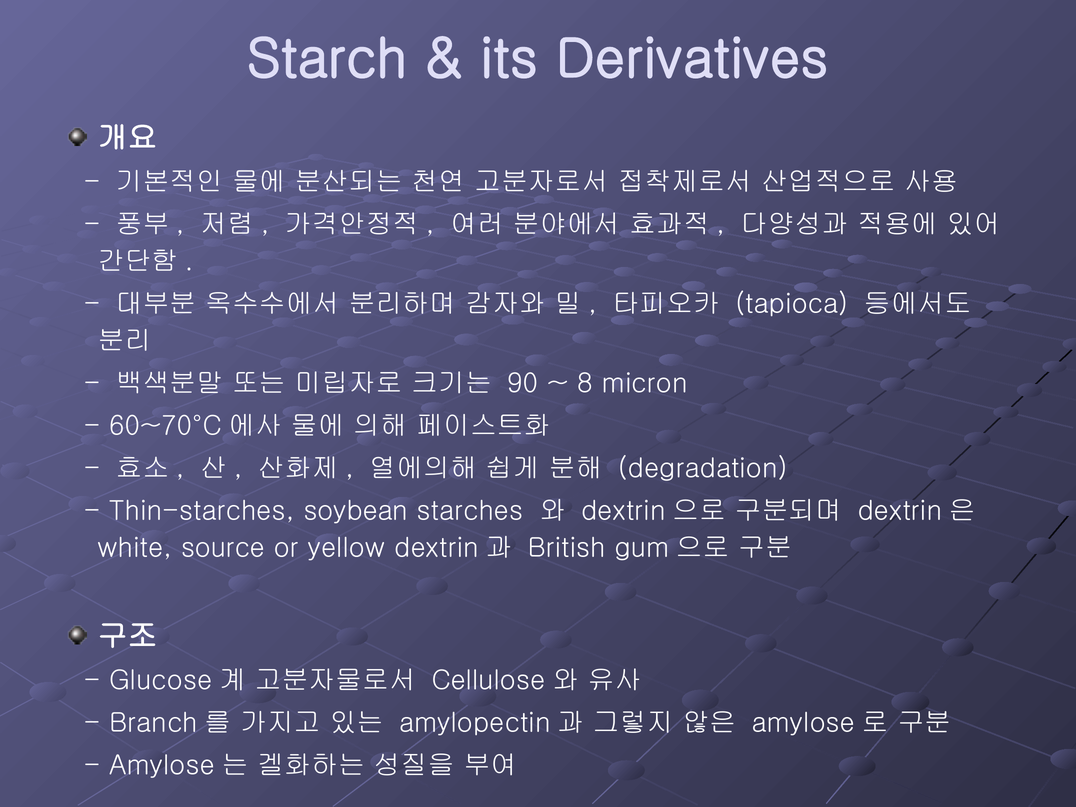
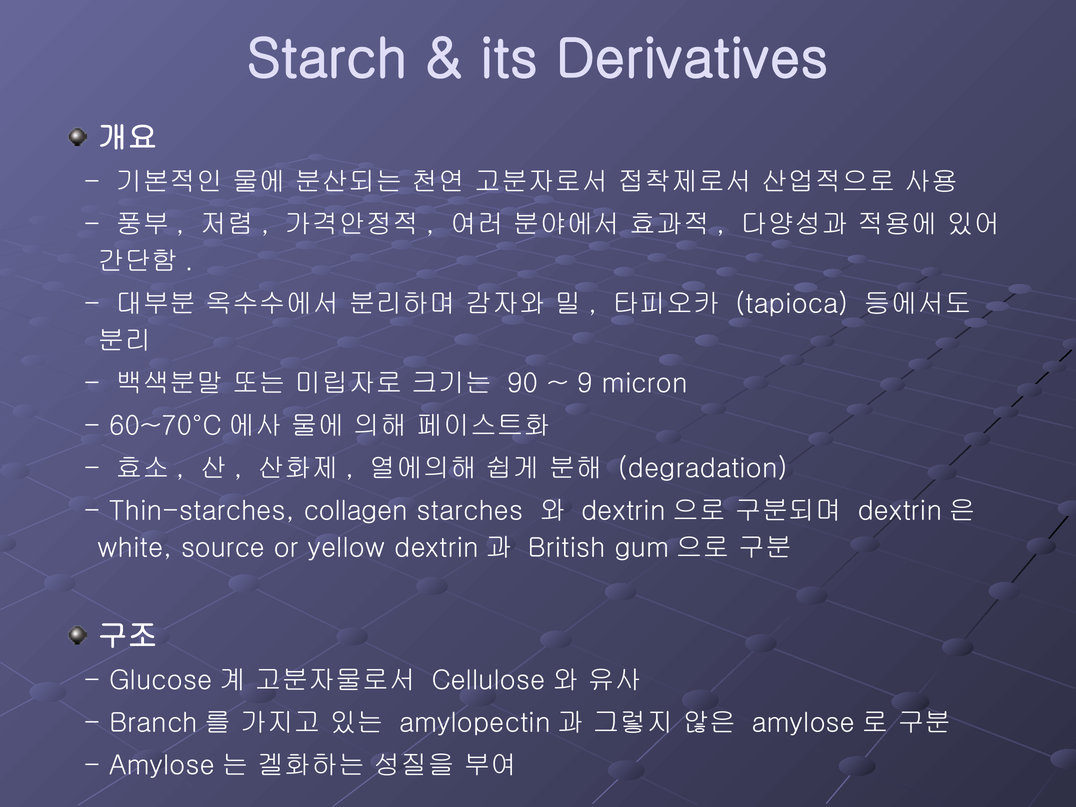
8: 8 -> 9
soybean: soybean -> collagen
